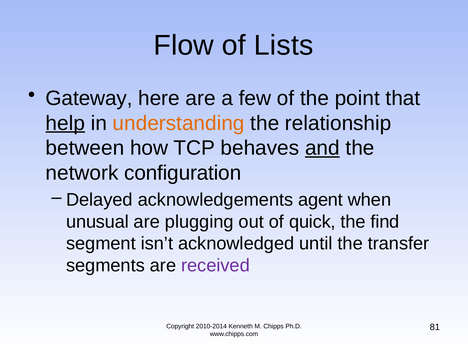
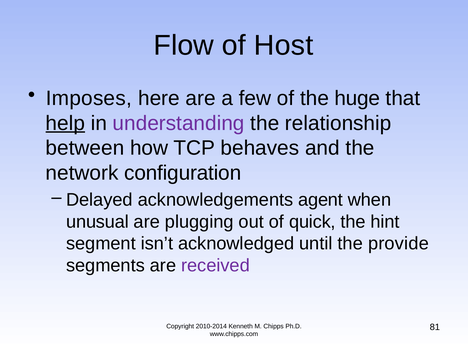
Lists: Lists -> Host
Gateway: Gateway -> Imposes
point: point -> huge
understanding colour: orange -> purple
and underline: present -> none
find: find -> hint
transfer: transfer -> provide
